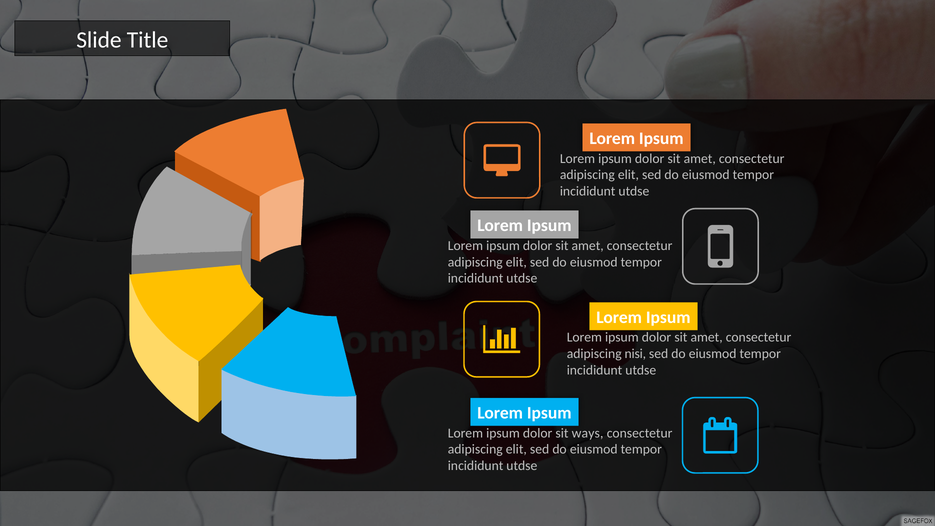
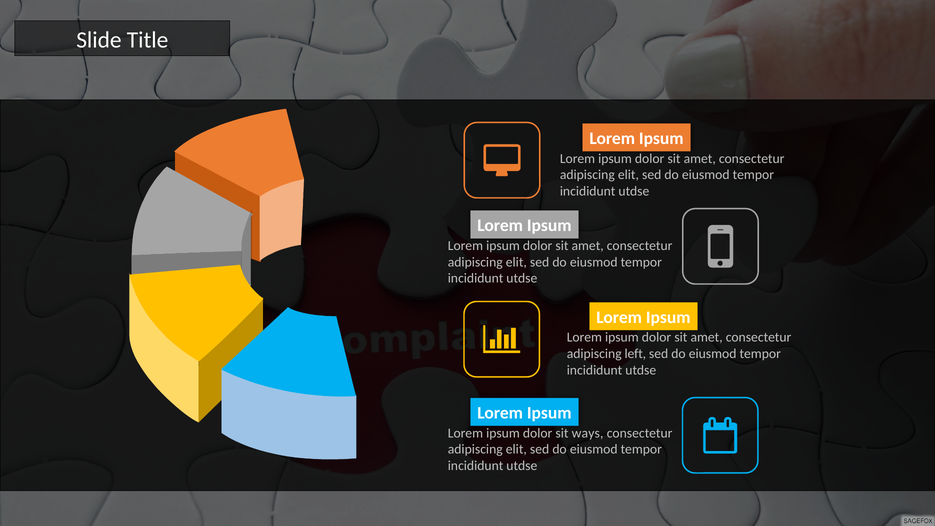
nisi: nisi -> left
